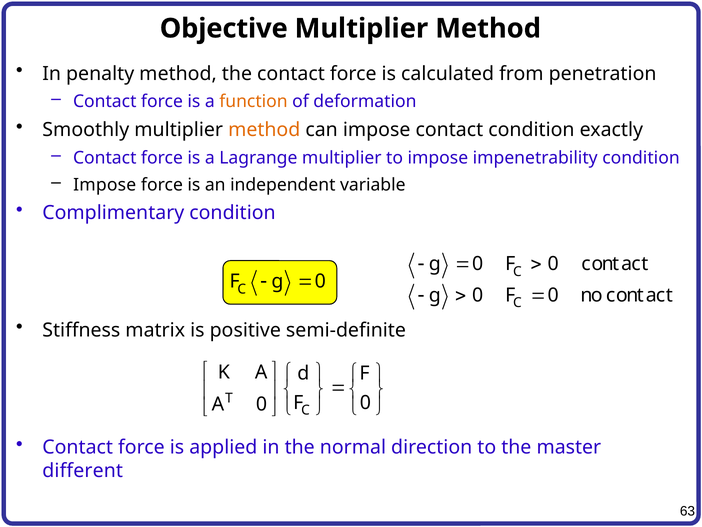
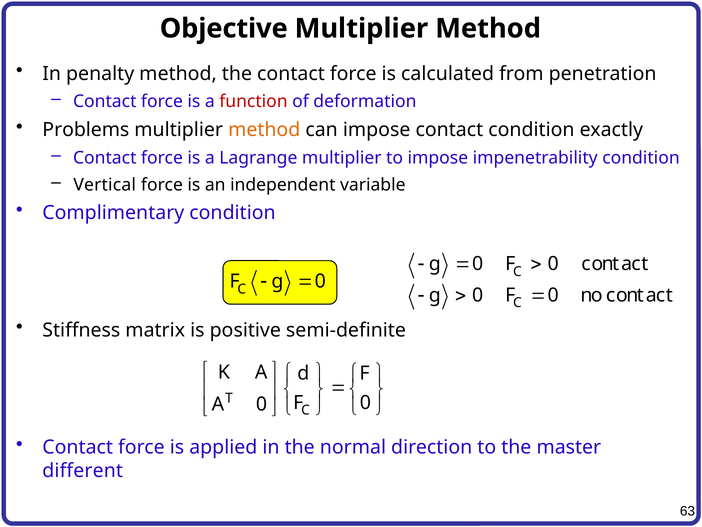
function colour: orange -> red
Smoothly: Smoothly -> Problems
Impose at (105, 185): Impose -> Vertical
